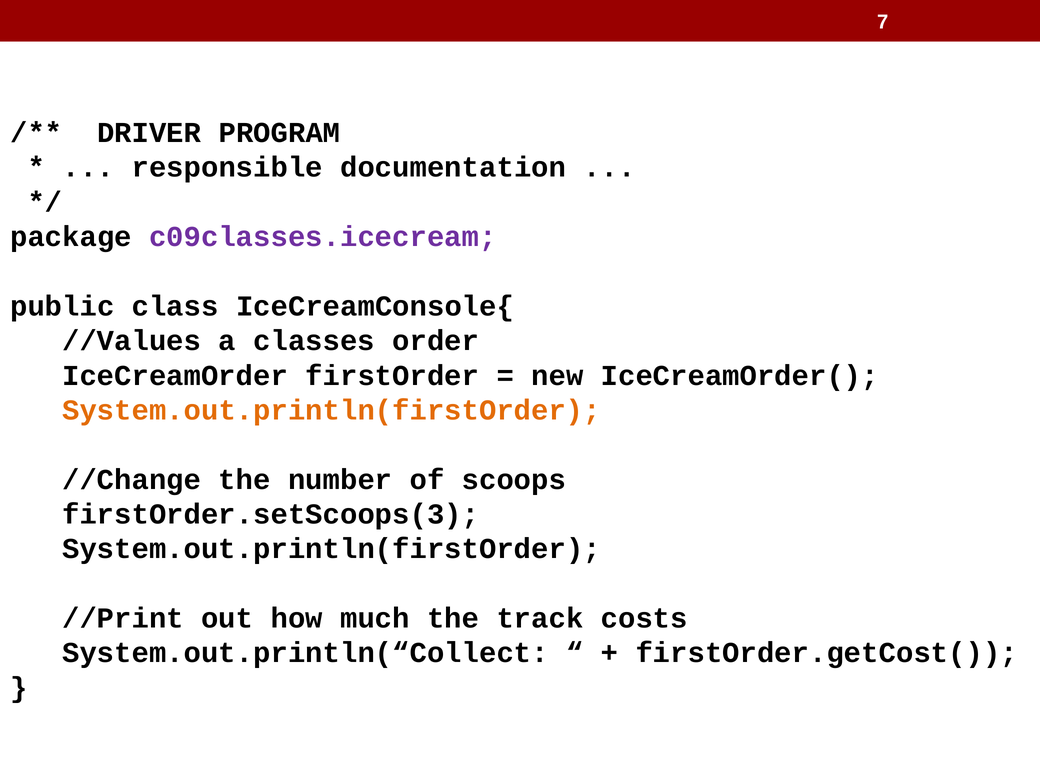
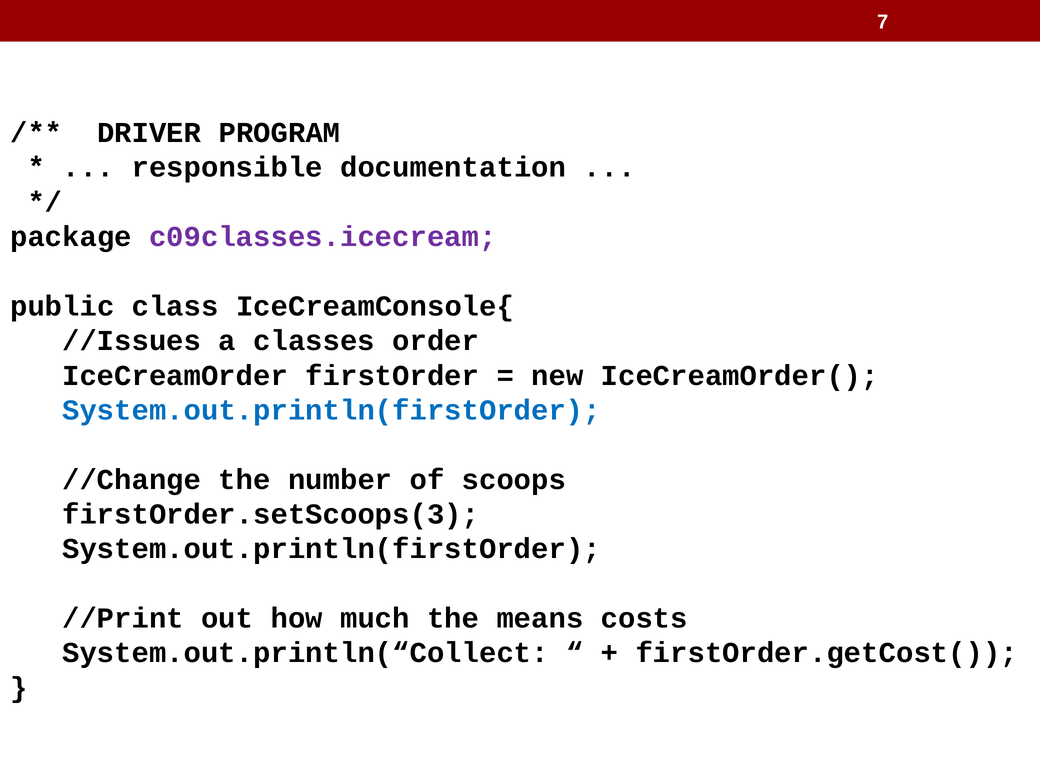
//Values: //Values -> //Issues
System.out.println(firstOrder at (331, 410) colour: orange -> blue
track: track -> means
